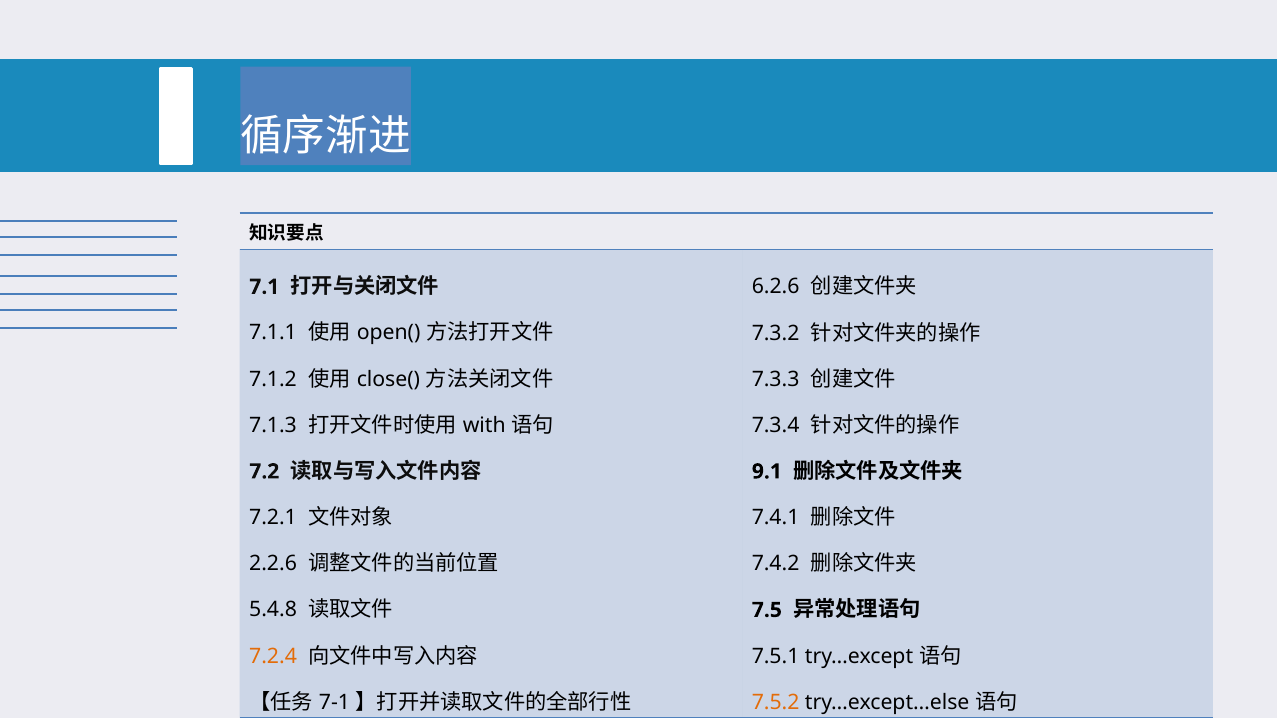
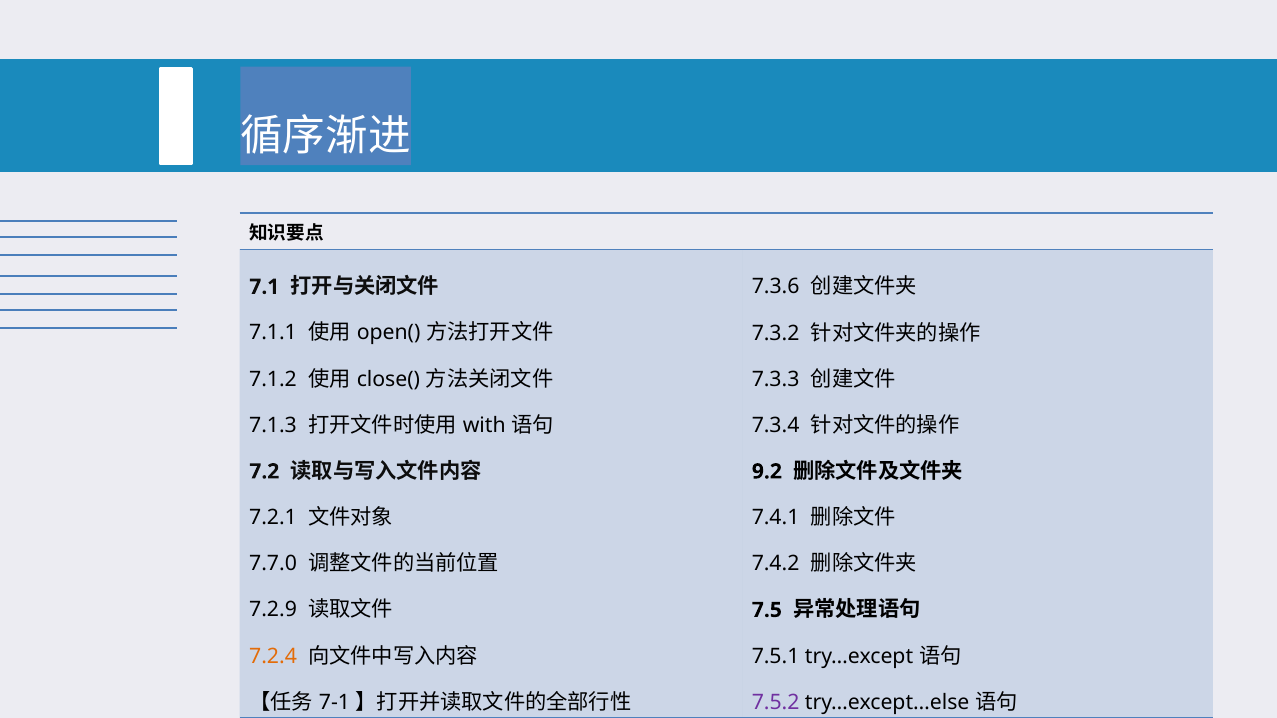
6.2.6: 6.2.6 -> 7.3.6
9.1: 9.1 -> 9.2
2.2.6: 2.2.6 -> 7.7.0
5.4.8: 5.4.8 -> 7.2.9
7.5.2 colour: orange -> purple
